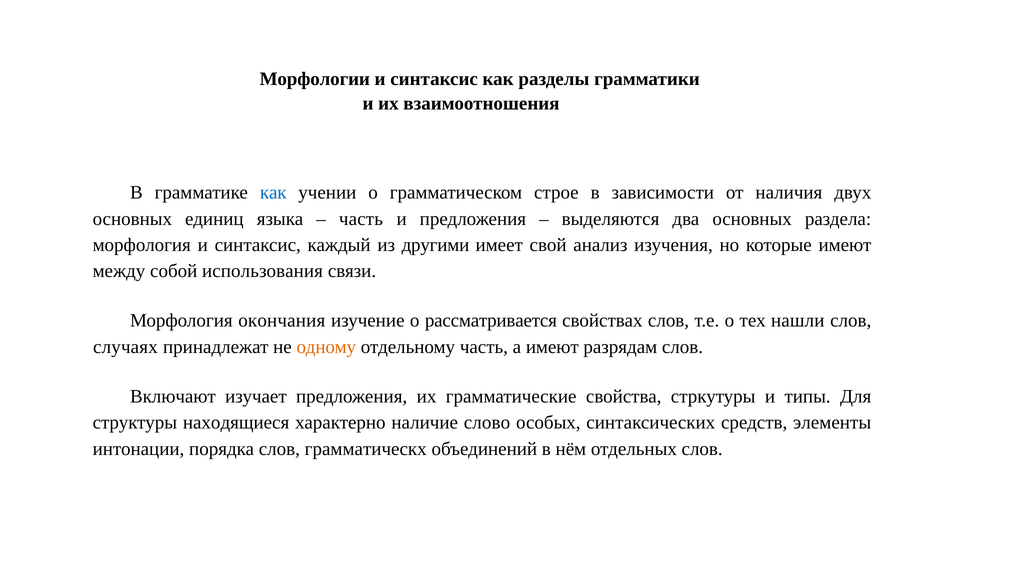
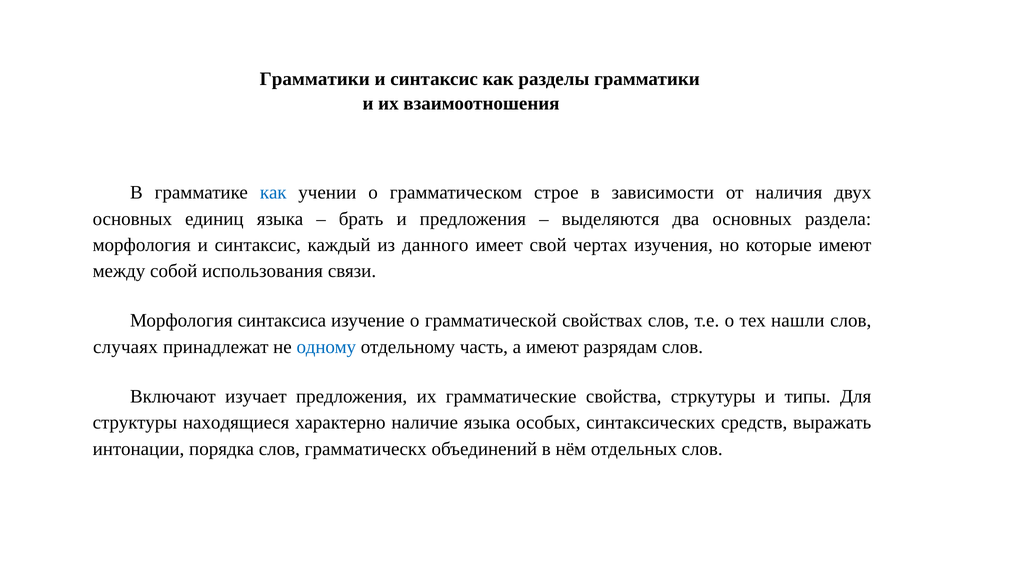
Морфологии at (315, 79): Морфологии -> Грамматики
часть at (361, 219): часть -> брать
другими: другими -> данного
анализ: анализ -> чертах
окончания: окончания -> синтаксиса
рассматривается: рассматривается -> грамматической
одному colour: orange -> blue
наличие слово: слово -> языка
элементы: элементы -> выражать
